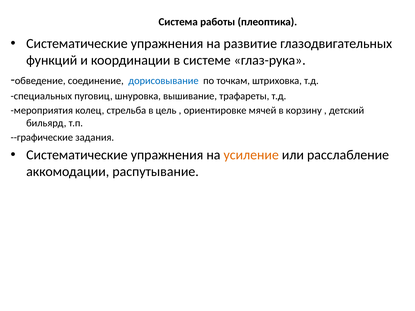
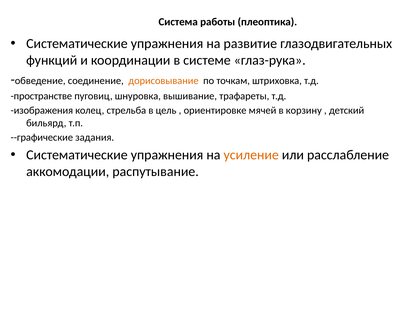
дорисовывание colour: blue -> orange
специальных: специальных -> пространстве
мероприятия: мероприятия -> изображения
